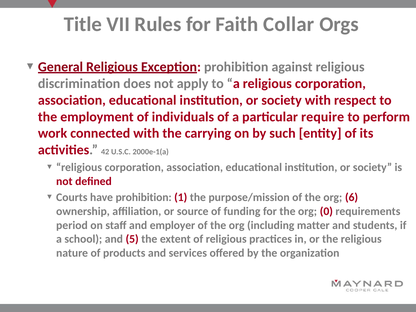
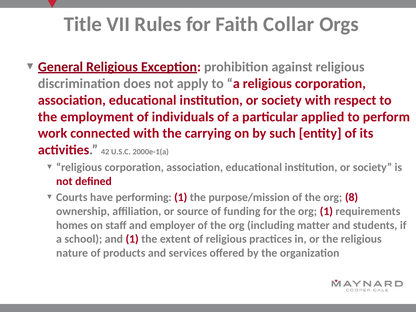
require: require -> applied
have prohibition: prohibition -> performing
6: 6 -> 8
org 0: 0 -> 1
period: period -> homes
and 5: 5 -> 1
